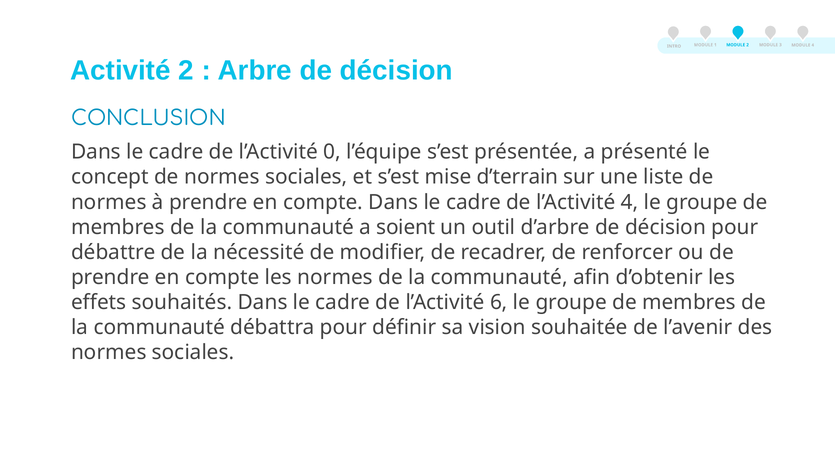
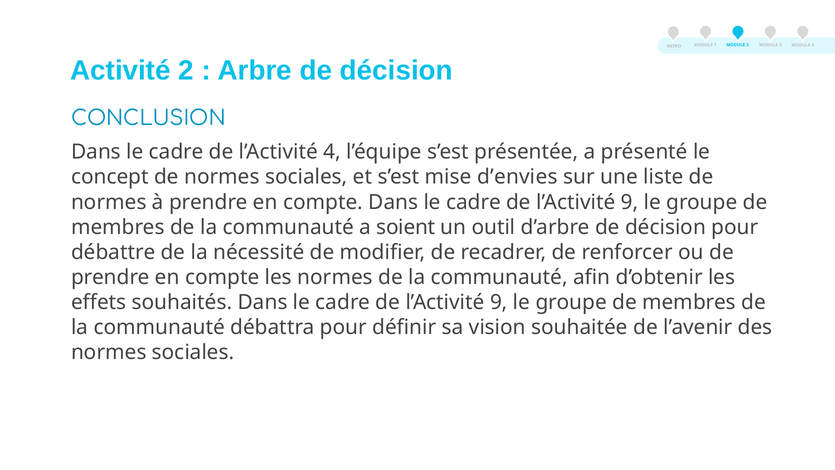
l’Activité 0: 0 -> 4
d’terrain: d’terrain -> d’envies
4 at (630, 202): 4 -> 9
6 at (499, 302): 6 -> 9
